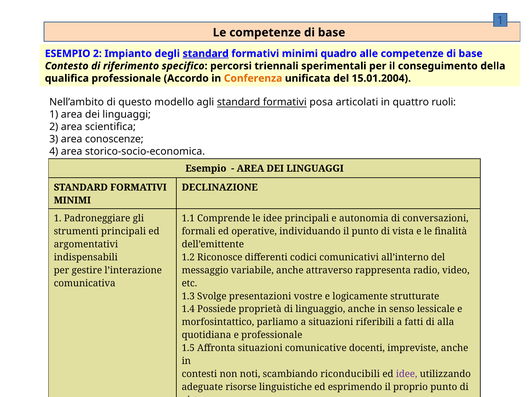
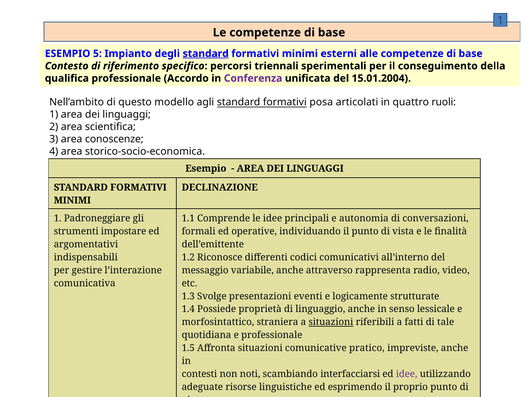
ESEMPIO 2: 2 -> 5
quadro: quadro -> esterni
Conferenza colour: orange -> purple
strumenti principali: principali -> impostare
vostre: vostre -> eventi
parliamo: parliamo -> straniera
situazioni at (331, 322) underline: none -> present
alla: alla -> tale
docenti: docenti -> pratico
riconducibili: riconducibili -> interfacciarsi
